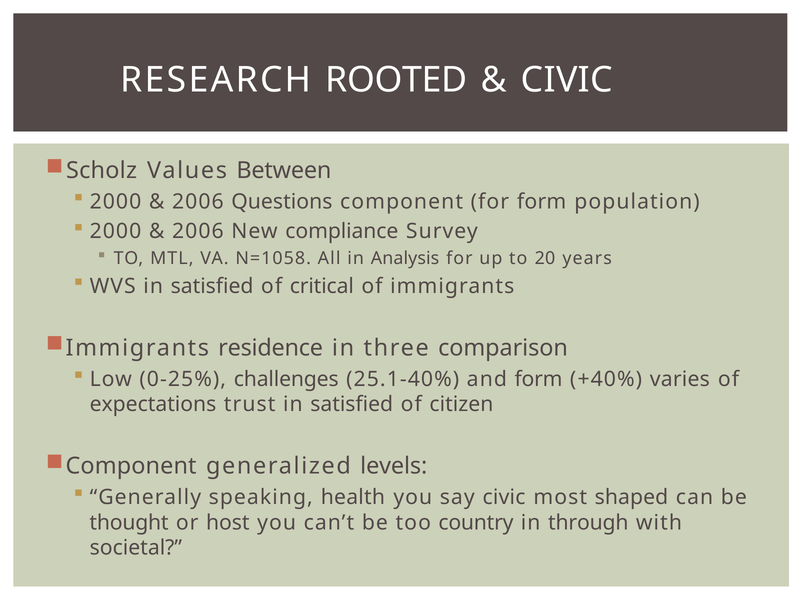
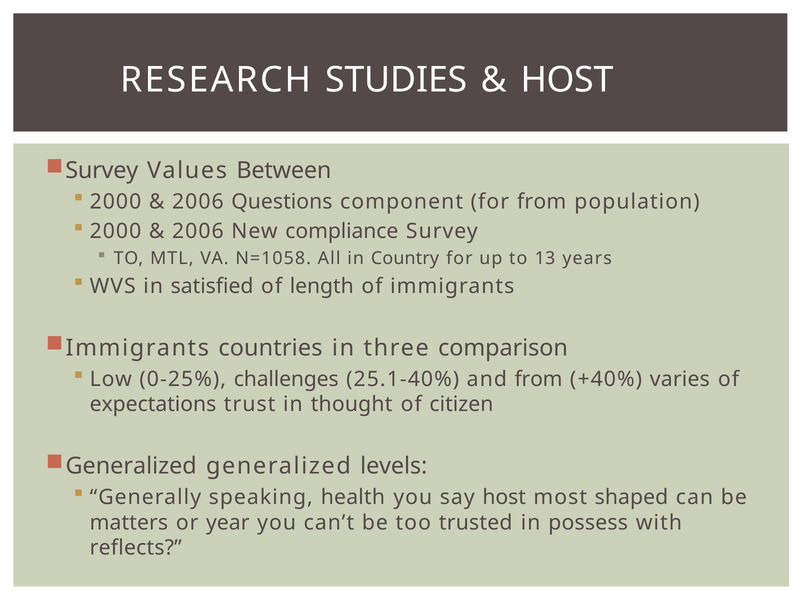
ROOTED: ROOTED -> STUDIES
CIVIC at (567, 80): CIVIC -> HOST
Scholz at (102, 171): Scholz -> Survey
for form: form -> from
Analysis: Analysis -> Country
20: 20 -> 13
critical: critical -> length
residence: residence -> countries
and form: form -> from
trust in satisfied: satisfied -> thought
Component at (131, 466): Component -> Generalized
say civic: civic -> host
thought: thought -> matters
host: host -> year
country: country -> trusted
through: through -> possess
societal: societal -> reflects
